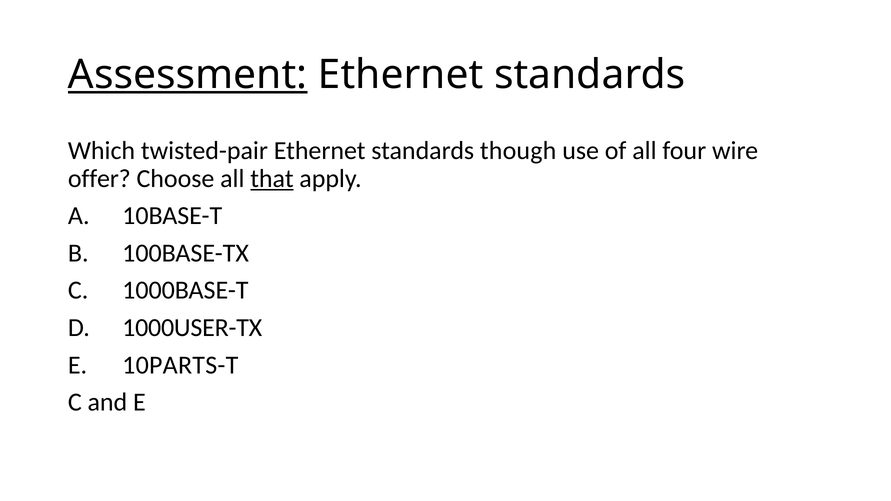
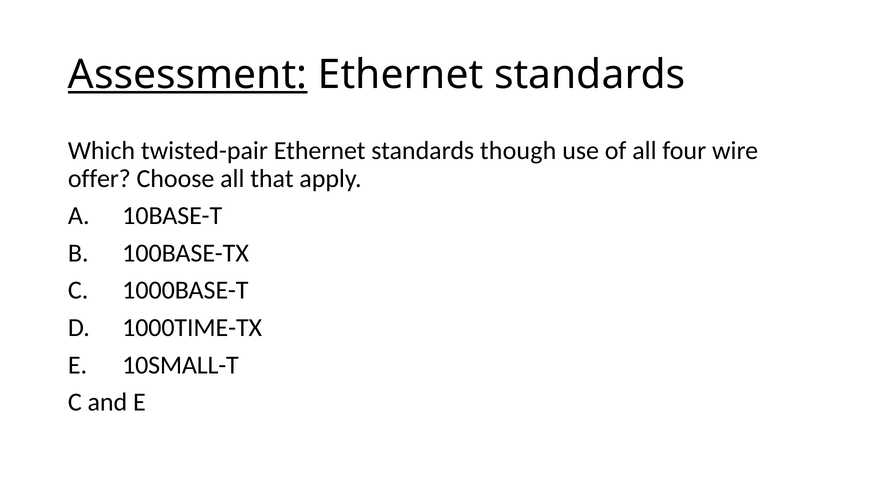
that underline: present -> none
1000USER-TX: 1000USER-TX -> 1000TIME-TX
10PARTS-T: 10PARTS-T -> 10SMALL-T
